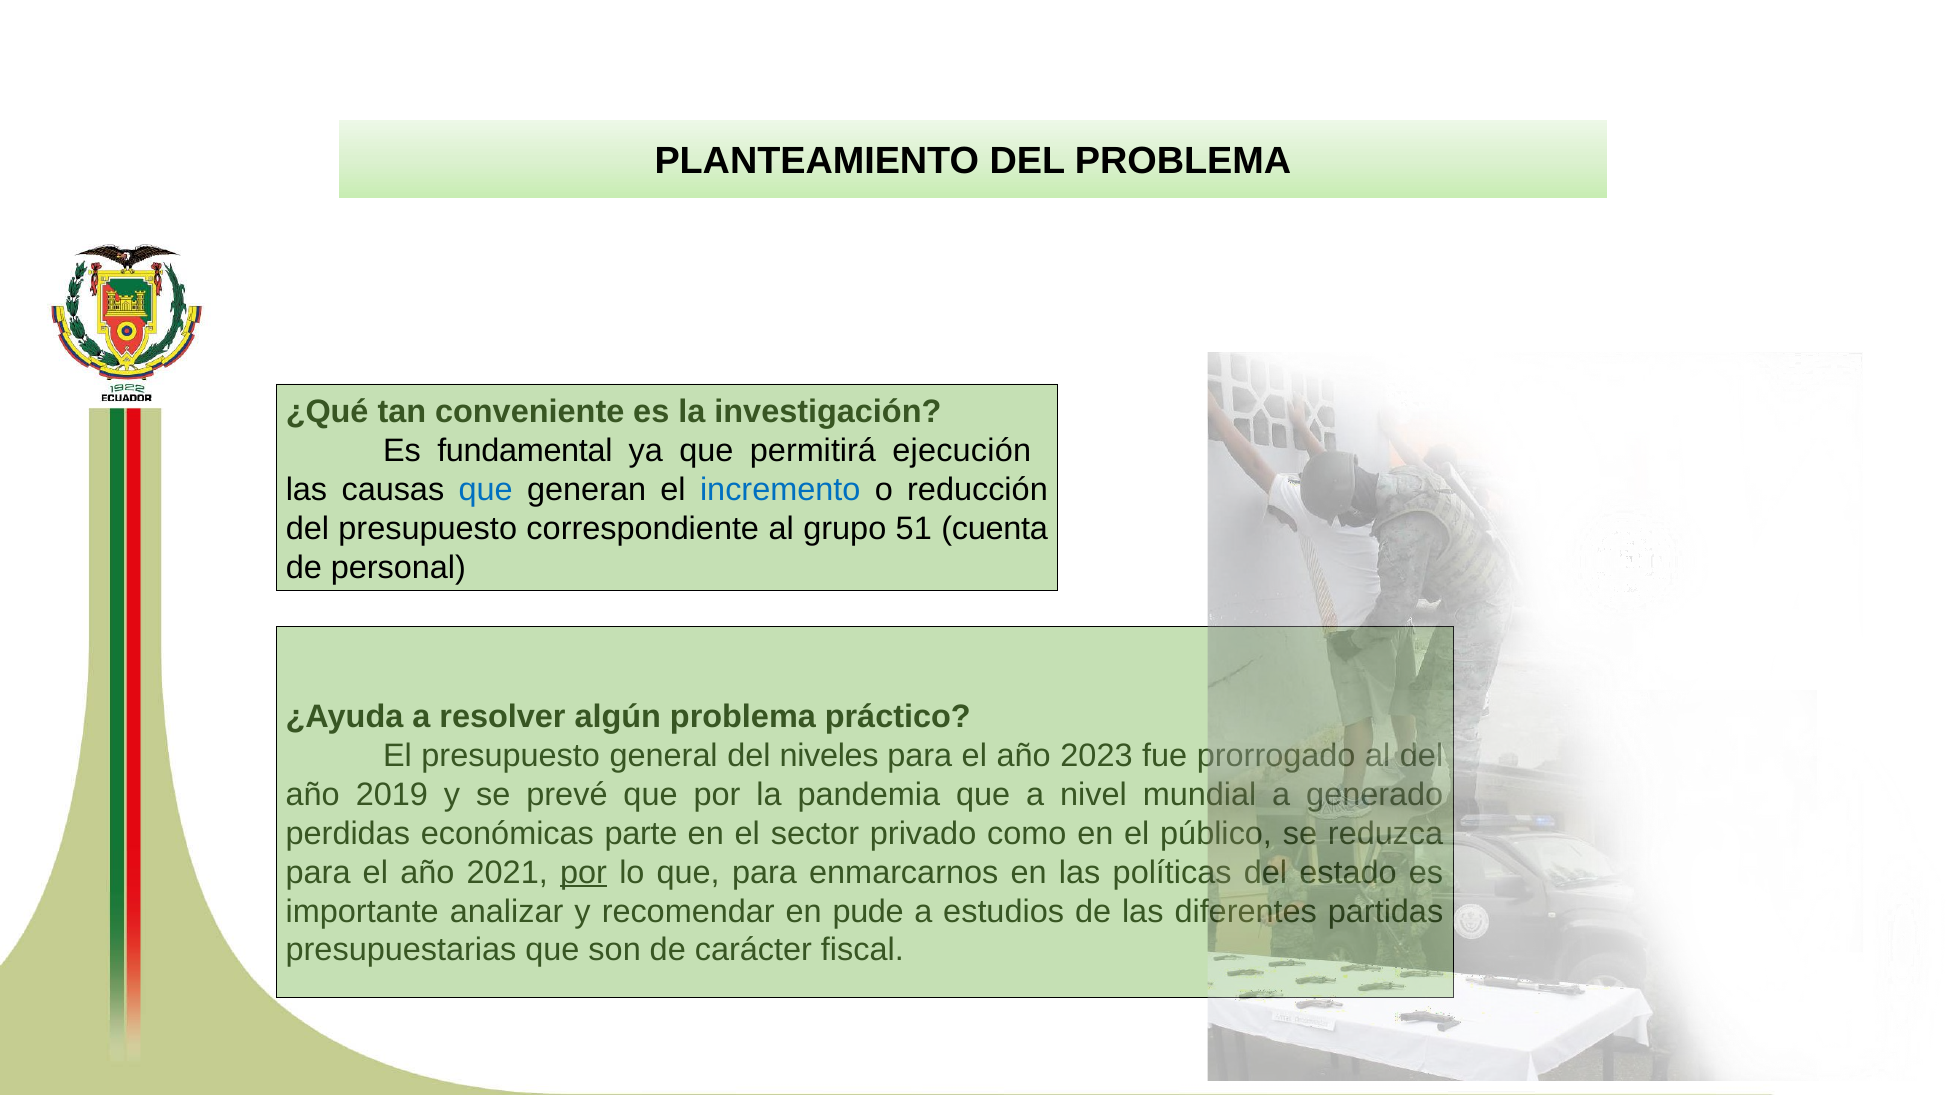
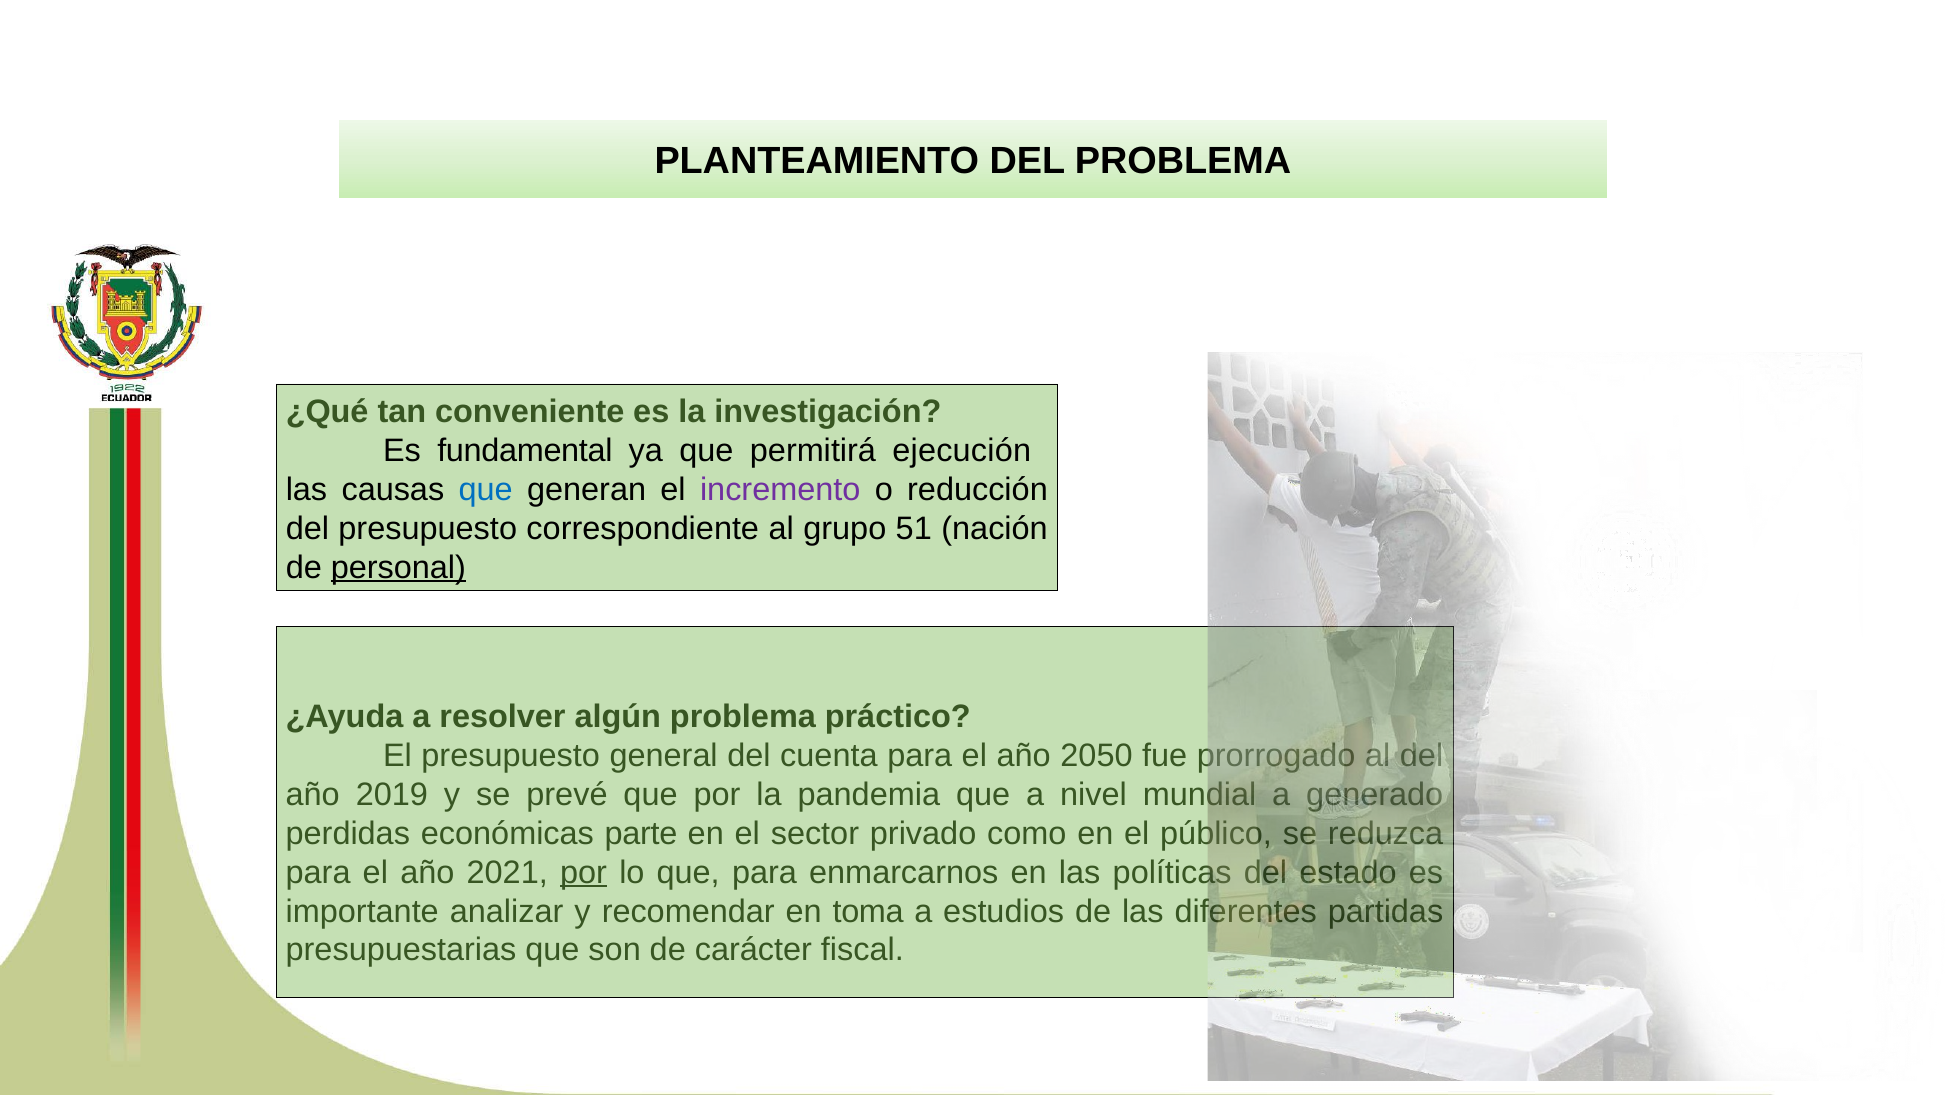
incremento colour: blue -> purple
cuenta: cuenta -> nación
personal underline: none -> present
niveles: niveles -> cuenta
2023: 2023 -> 2050
pude: pude -> toma
